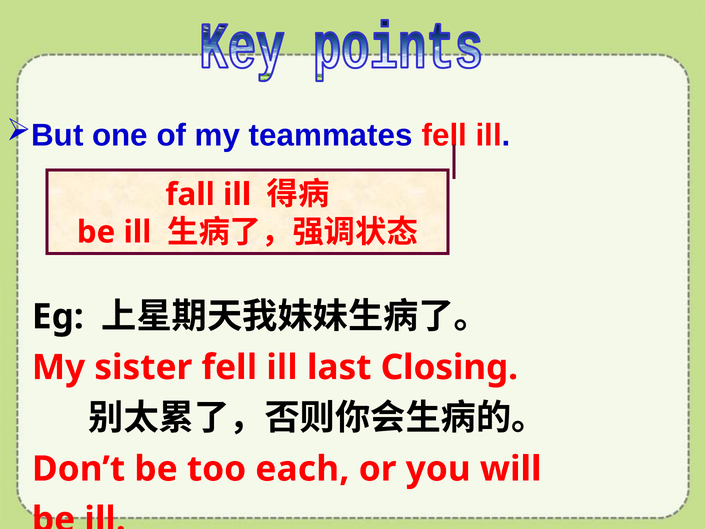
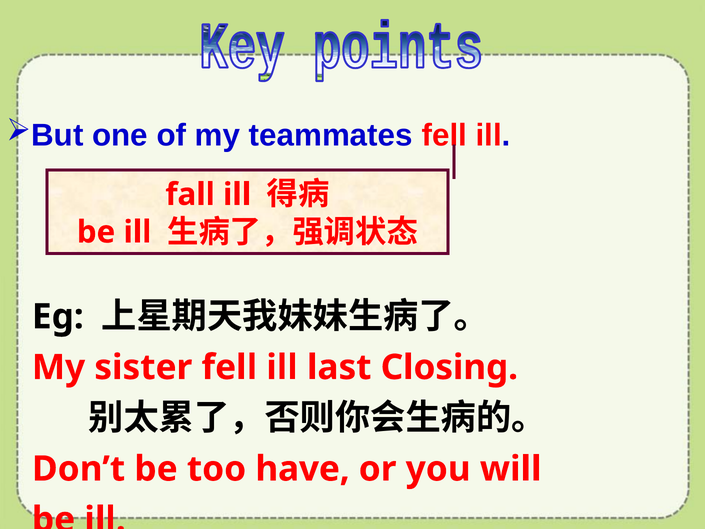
each: each -> have
